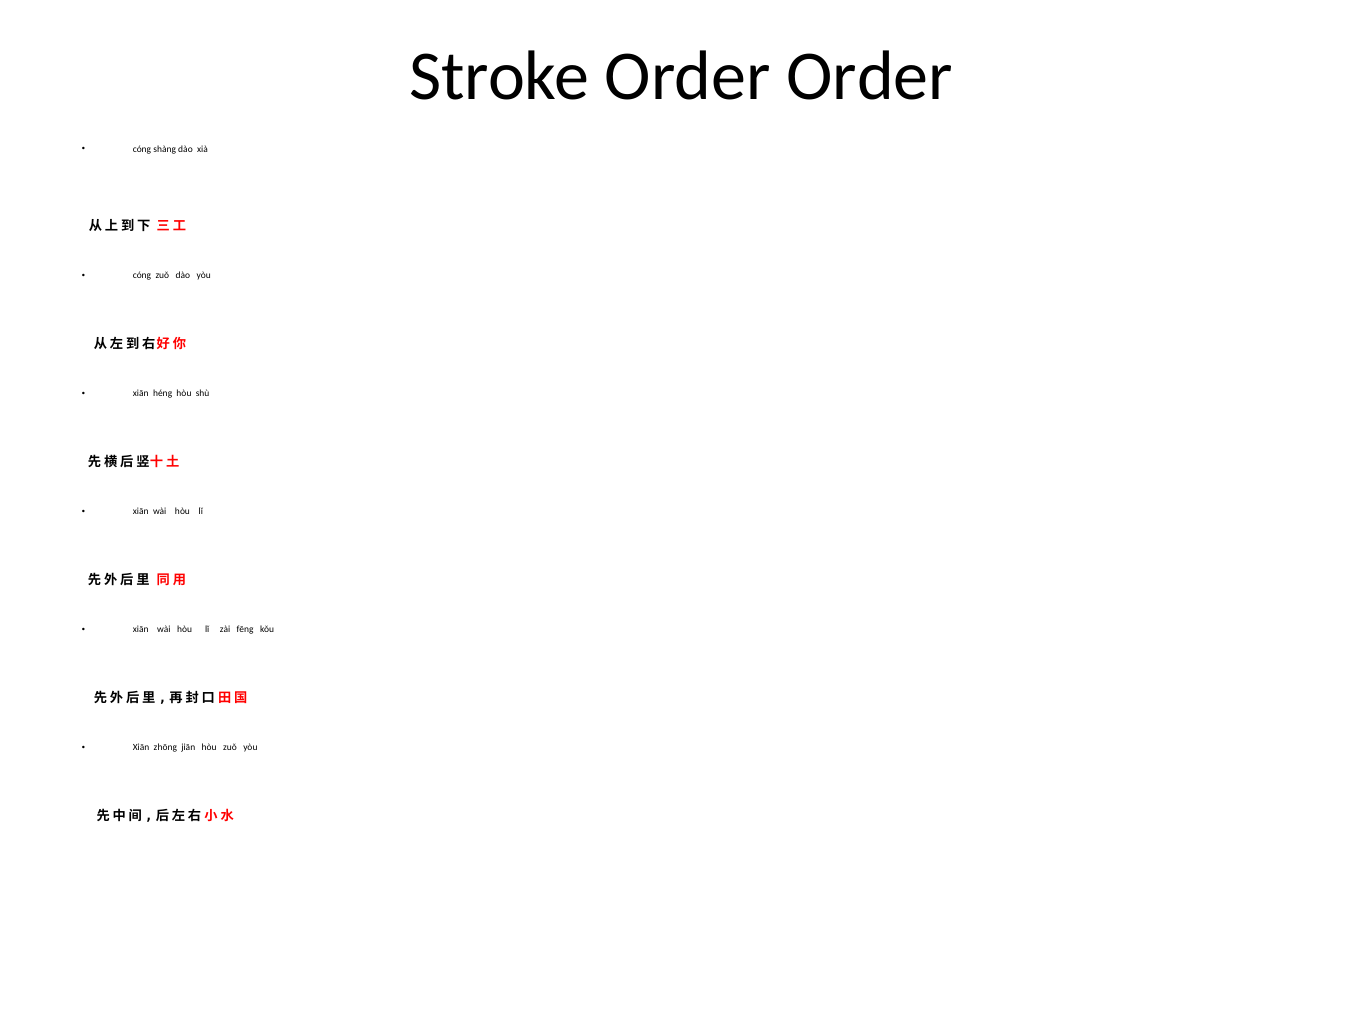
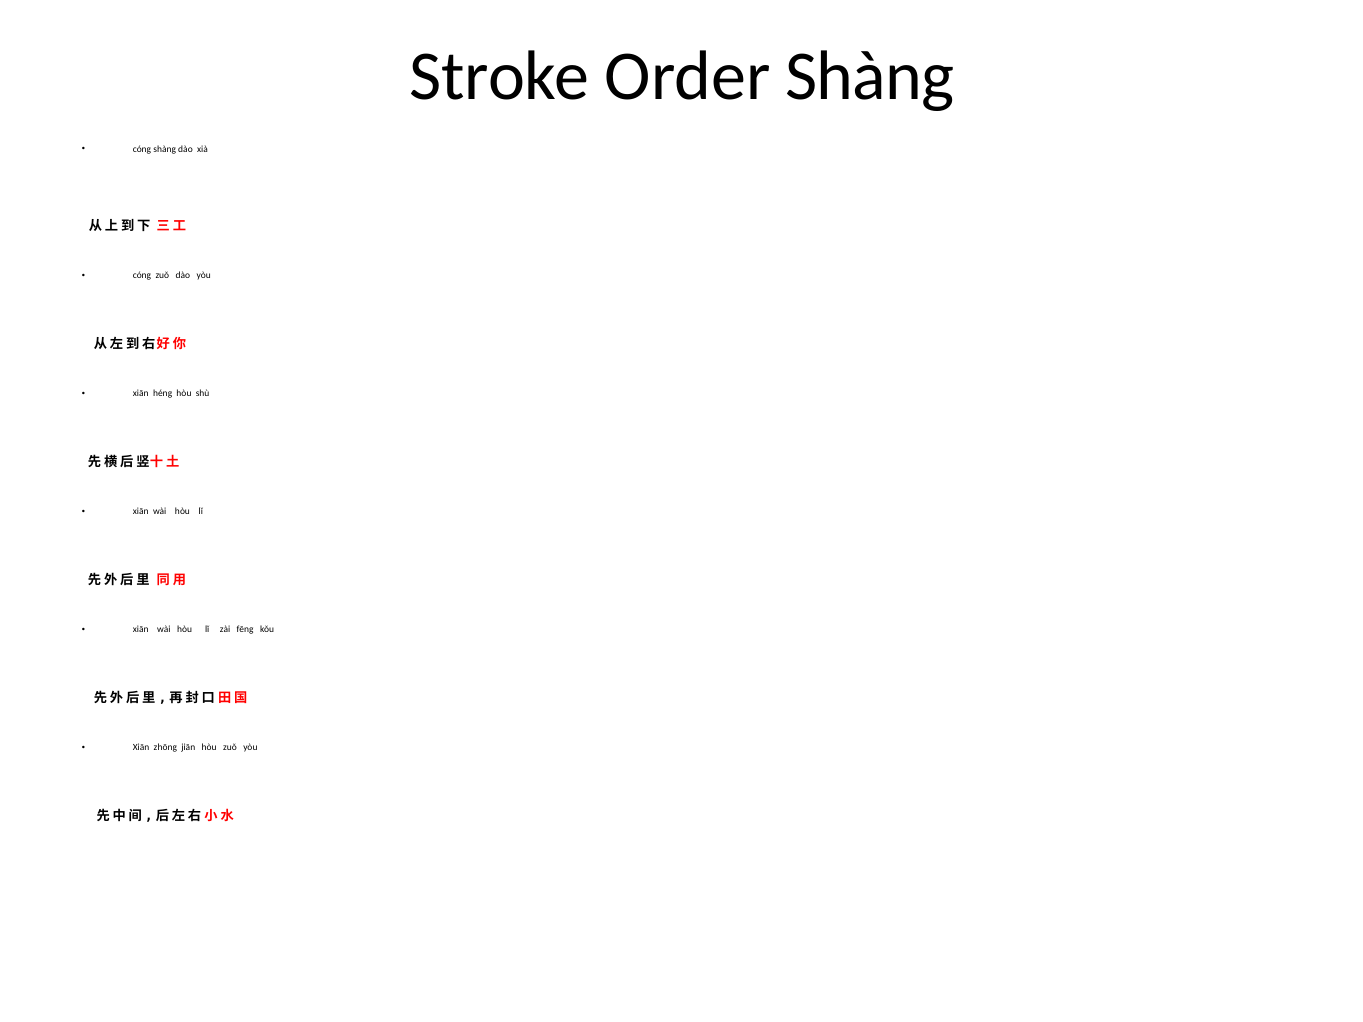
Order Order: Order -> Shàng
